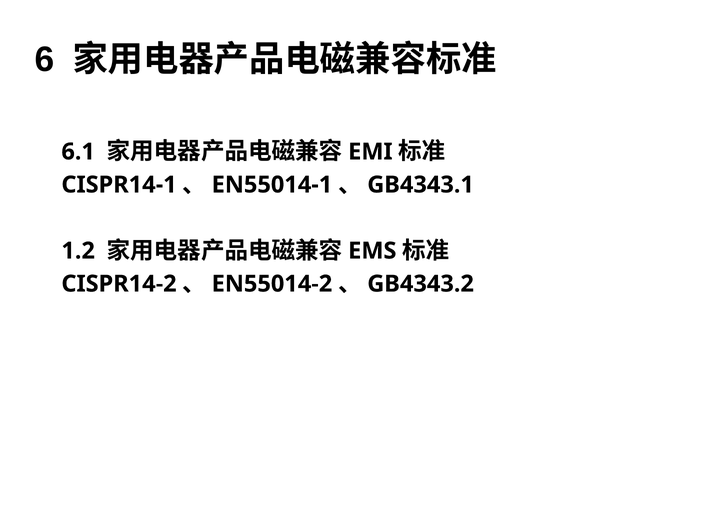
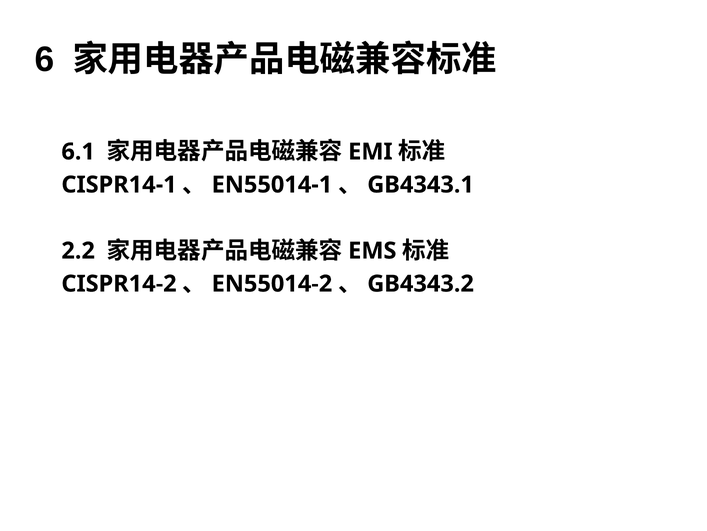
1.2: 1.2 -> 2.2
